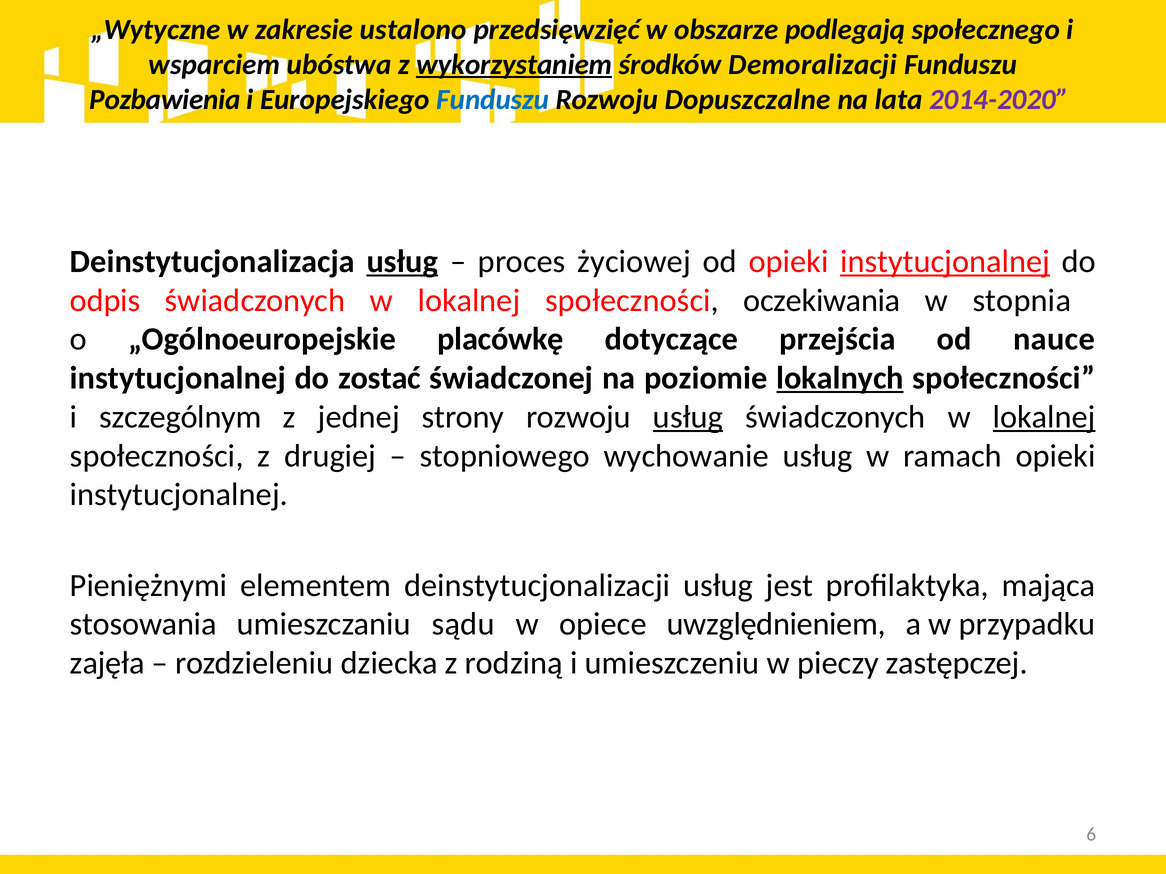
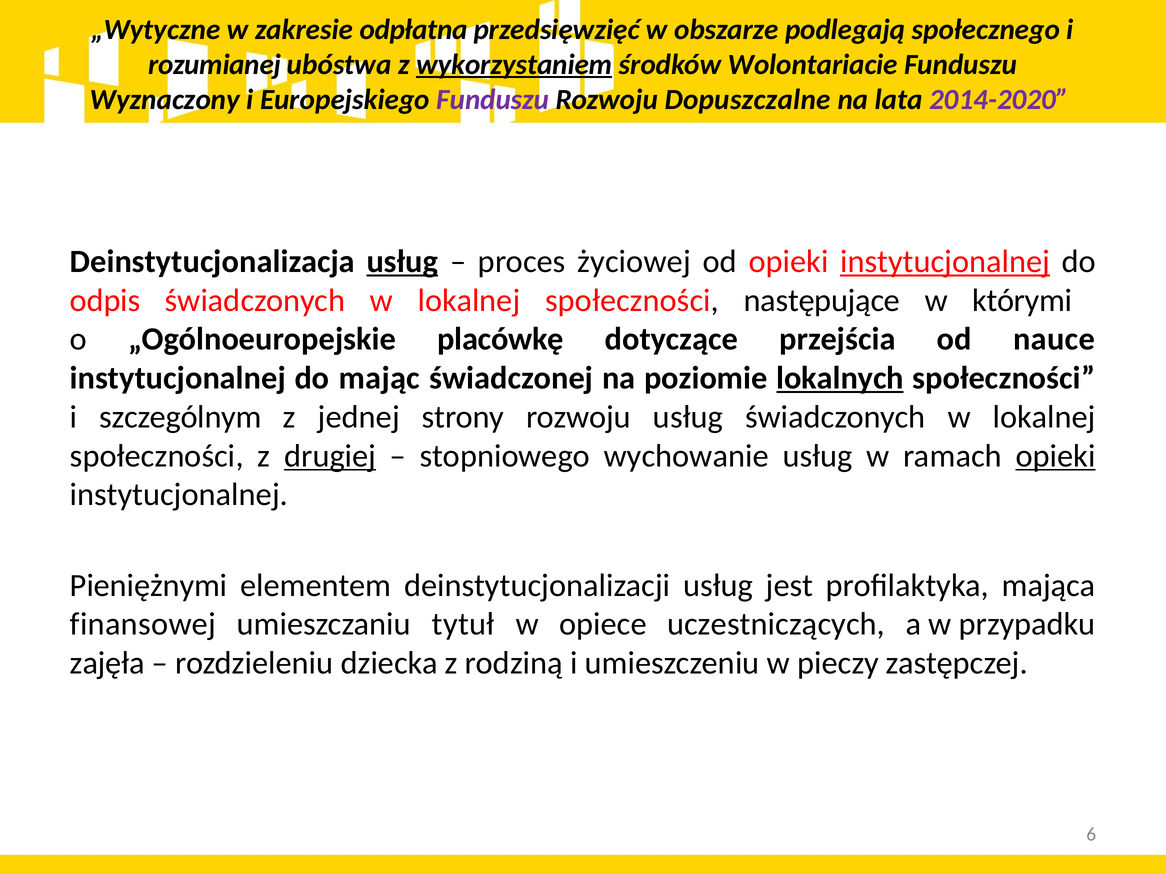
ustalono: ustalono -> odpłatna
wsparciem: wsparciem -> rozumianej
Demoralizacji: Demoralizacji -> Wolontariacie
Pozbawienia: Pozbawienia -> Wyznaczony
Funduszu at (493, 99) colour: blue -> purple
oczekiwania: oczekiwania -> następujące
stopnia: stopnia -> którymi
zostać: zostać -> mając
usług at (688, 417) underline: present -> none
lokalnej at (1044, 417) underline: present -> none
drugiej underline: none -> present
opieki at (1056, 456) underline: none -> present
stosowania: stosowania -> finansowej
sądu: sądu -> tytuł
uwzględnieniem: uwzględnieniem -> uczestniczących
